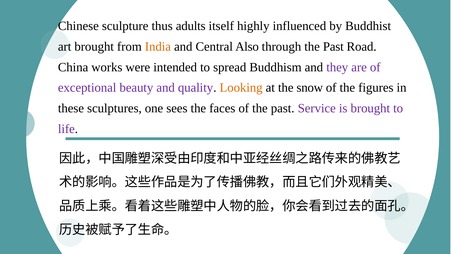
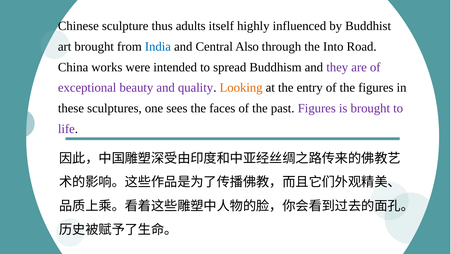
India colour: orange -> blue
through the Past: Past -> Into
snow: snow -> entry
past Service: Service -> Figures
